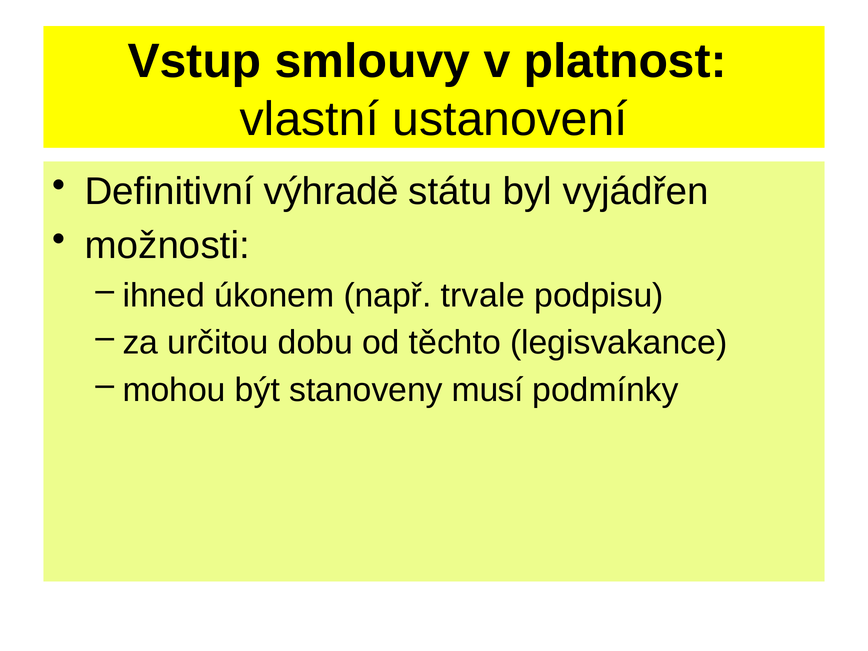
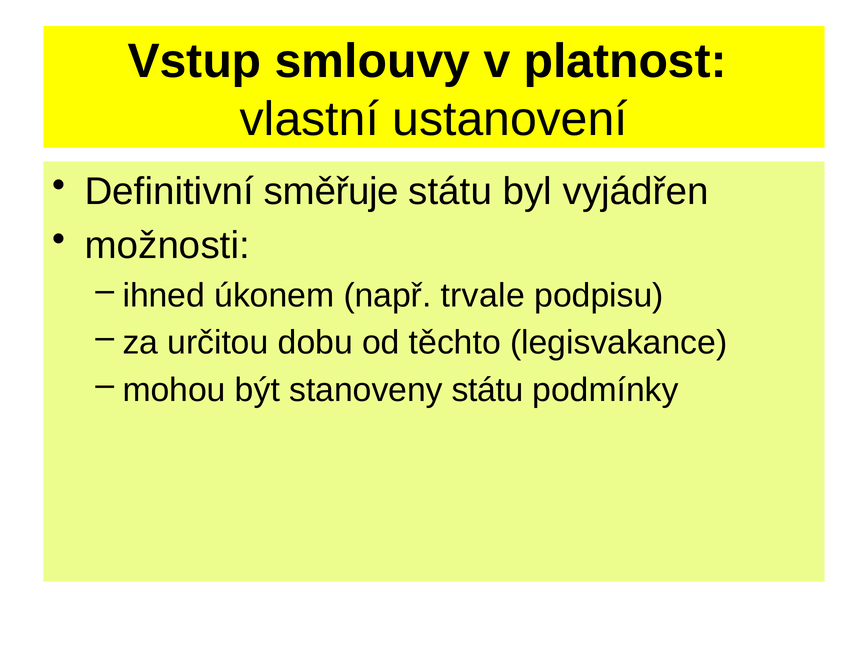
výhradě: výhradě -> směřuje
stanoveny musí: musí -> státu
